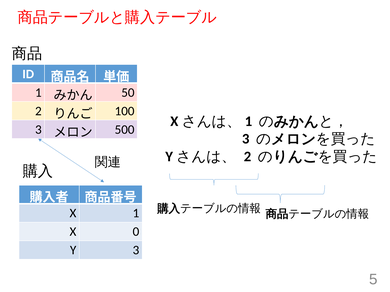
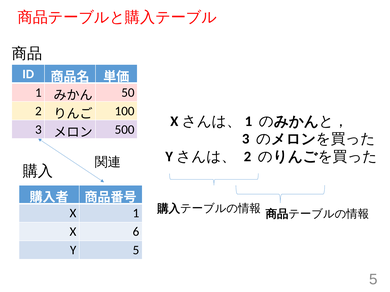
0: 0 -> 6
Y 3: 3 -> 5
